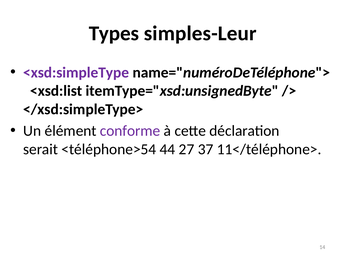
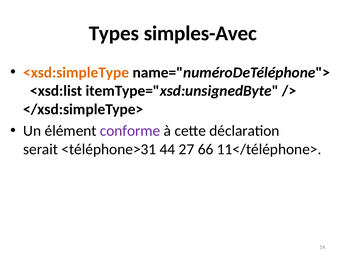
simples-Leur: simples-Leur -> simples-Avec
<xsd:simpleType colour: purple -> orange
<téléphone>54: <téléphone>54 -> <téléphone>31
37: 37 -> 66
